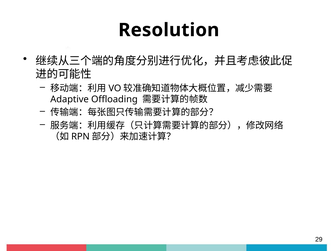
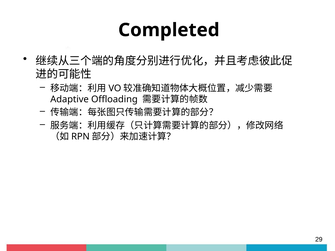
Resolution: Resolution -> Completed
